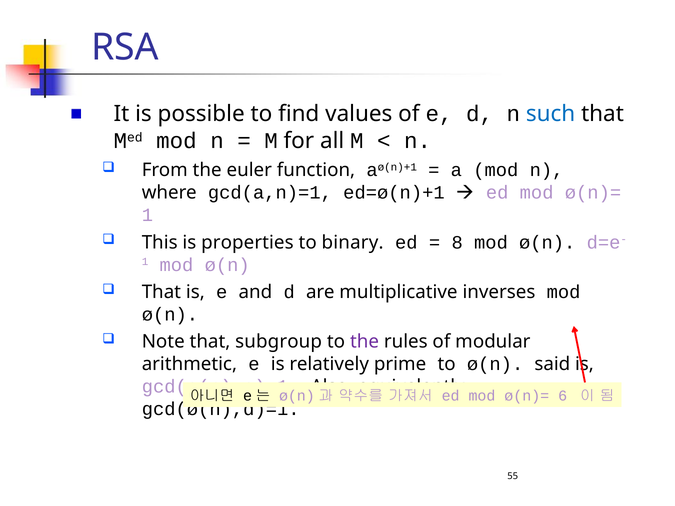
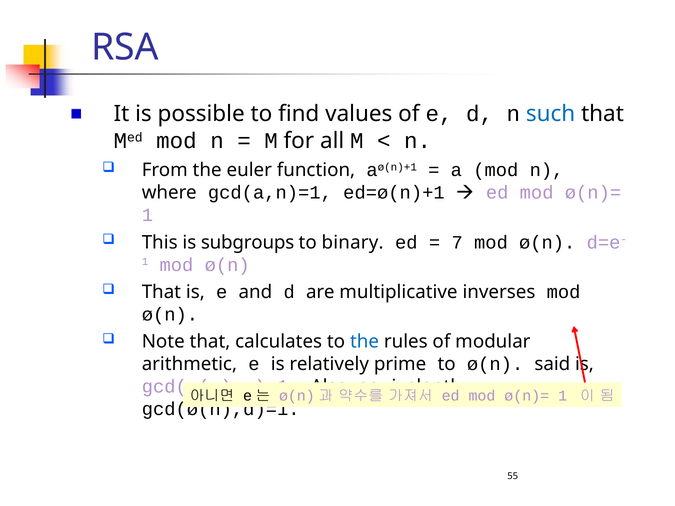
properties: properties -> subgroups
8: 8 -> 7
subgroup: subgroup -> calculates
the at (365, 342) colour: purple -> blue
6 at (563, 396): 6 -> 1
